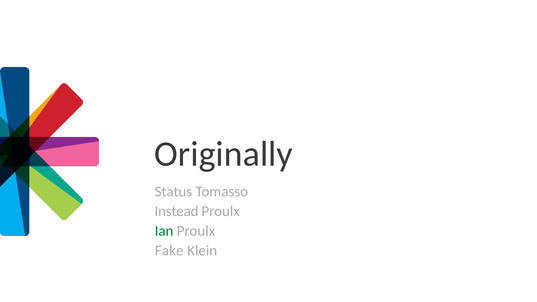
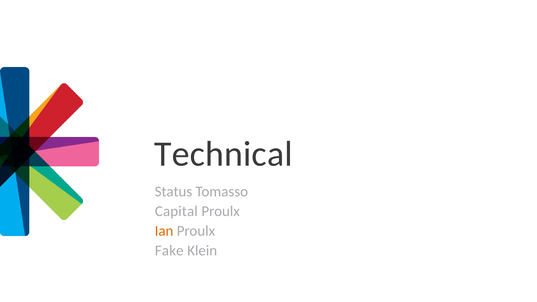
Originally: Originally -> Technical
Instead: Instead -> Capital
Ian colour: green -> orange
